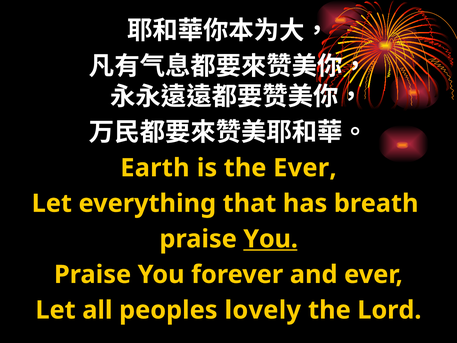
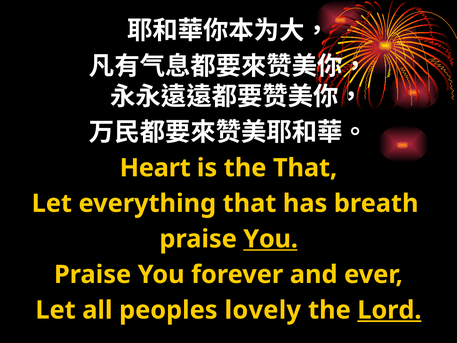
Earth: Earth -> Heart
the Ever: Ever -> That
Lord underline: none -> present
